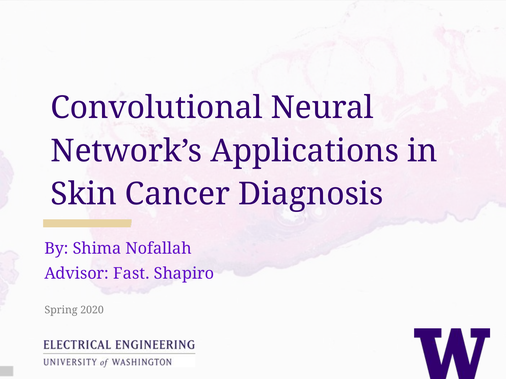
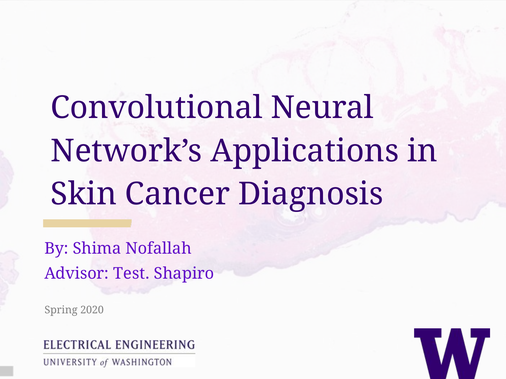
Fast: Fast -> Test
